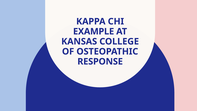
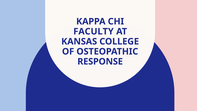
EXAMPLE: EXAMPLE -> FACULTY
